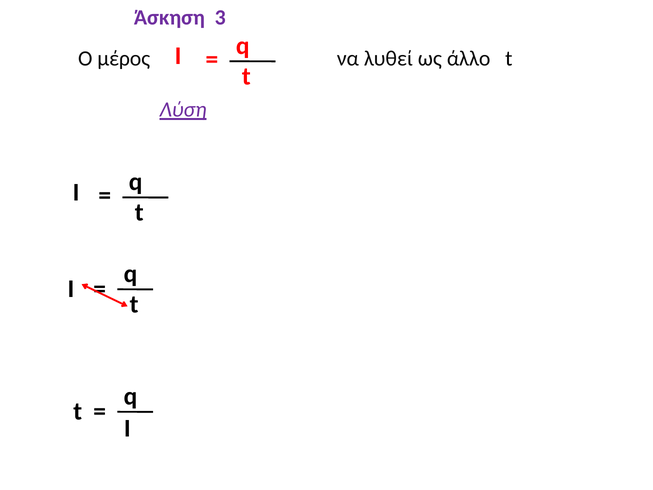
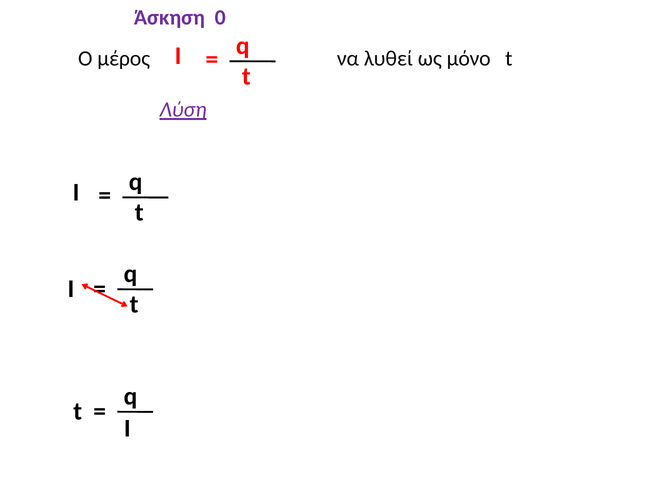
3: 3 -> 0
άλλο: άλλο -> μόνο
